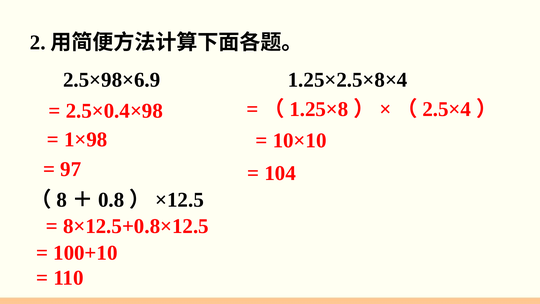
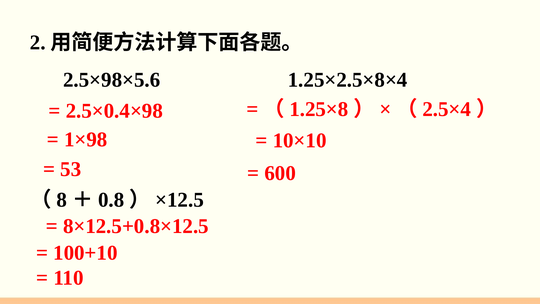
2.5×98×6.9: 2.5×98×6.9 -> 2.5×98×5.6
97: 97 -> 53
104: 104 -> 600
